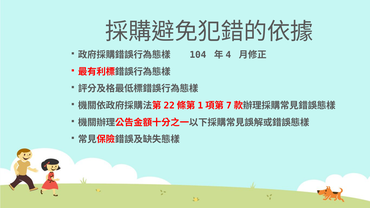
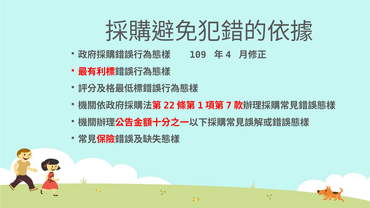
104: 104 -> 109
